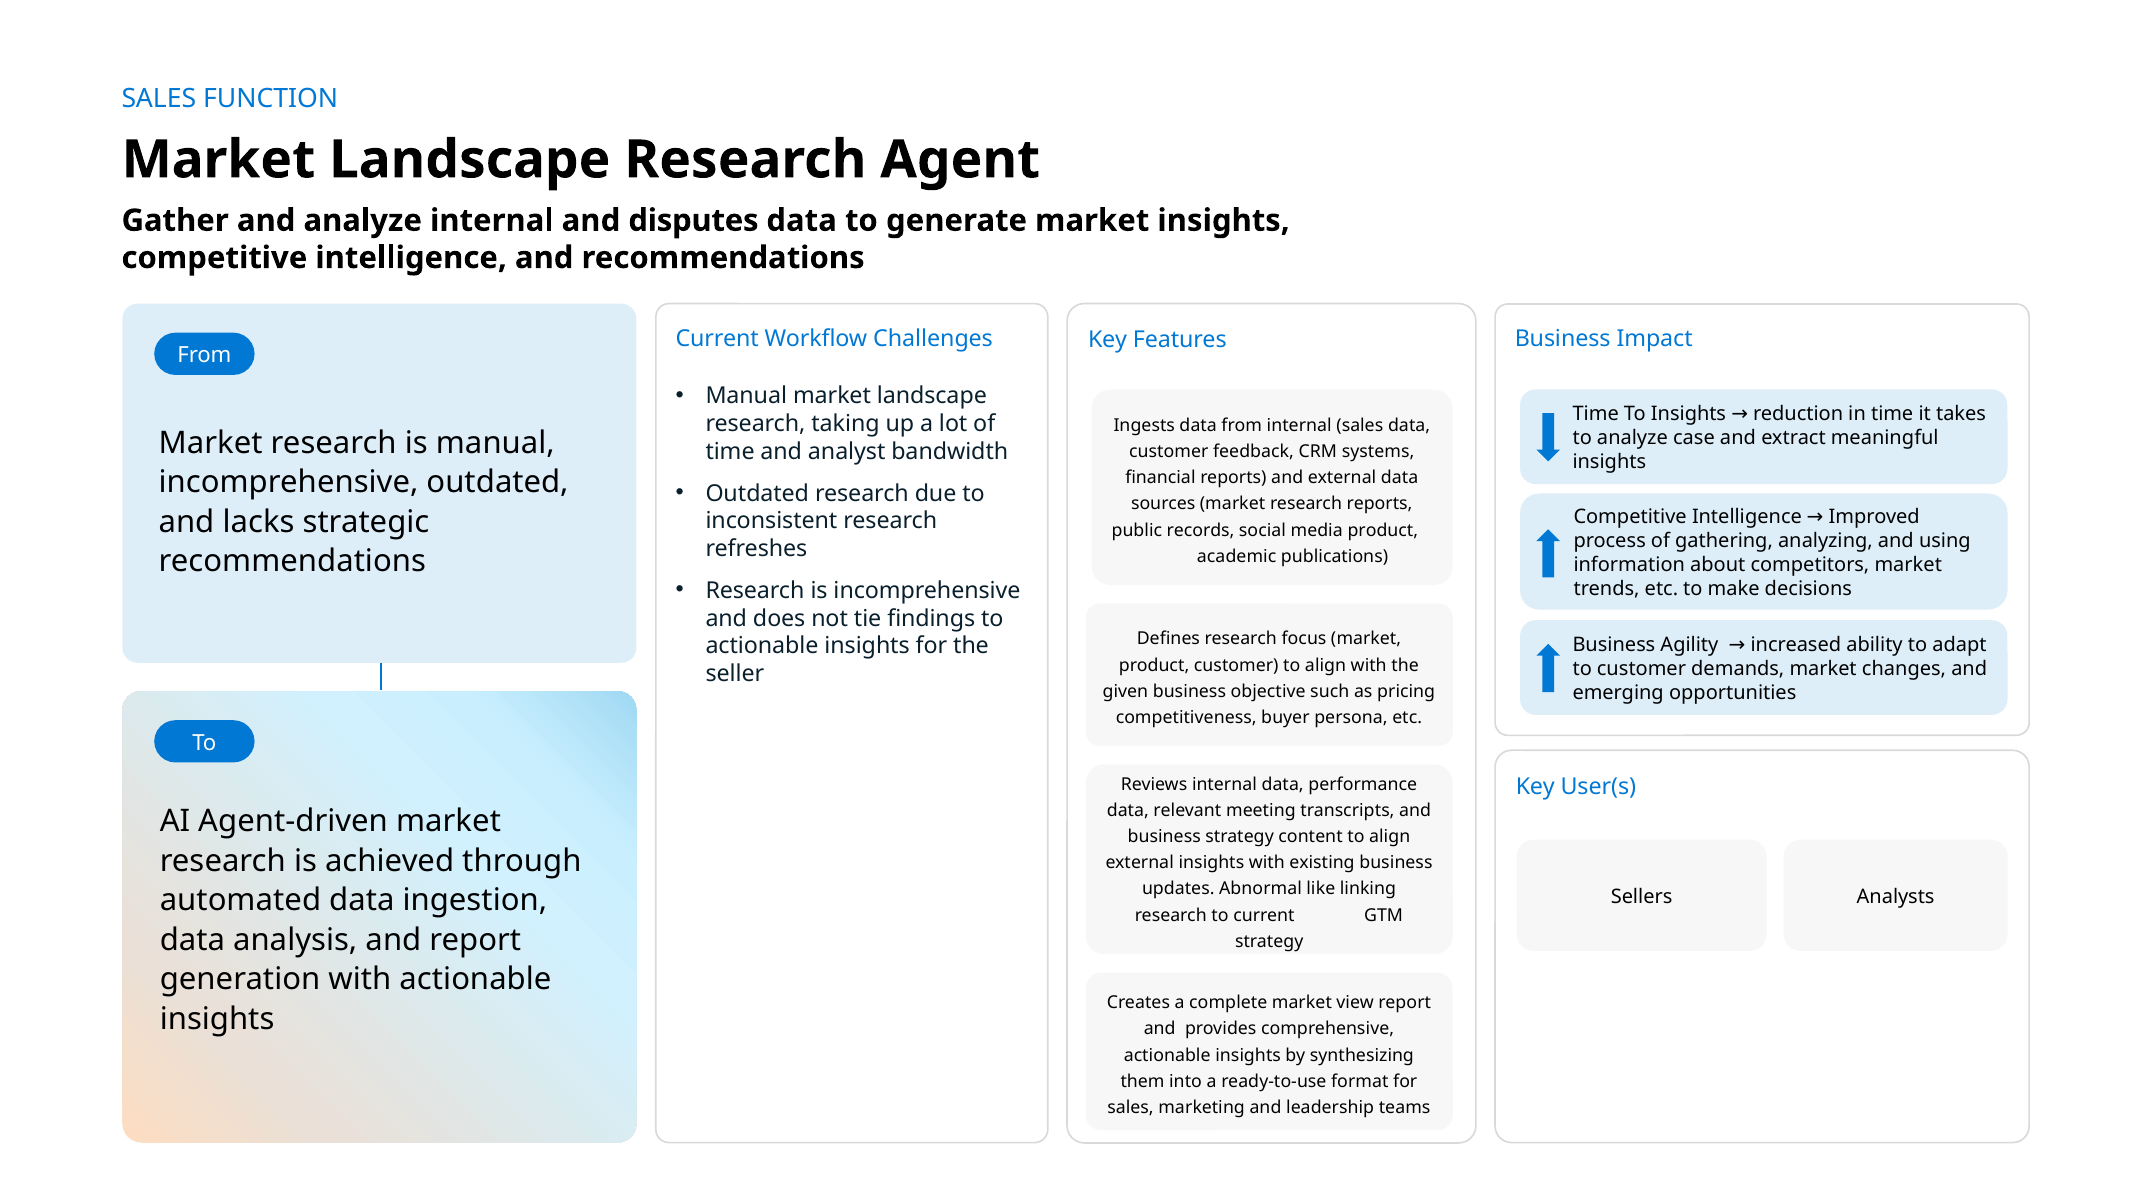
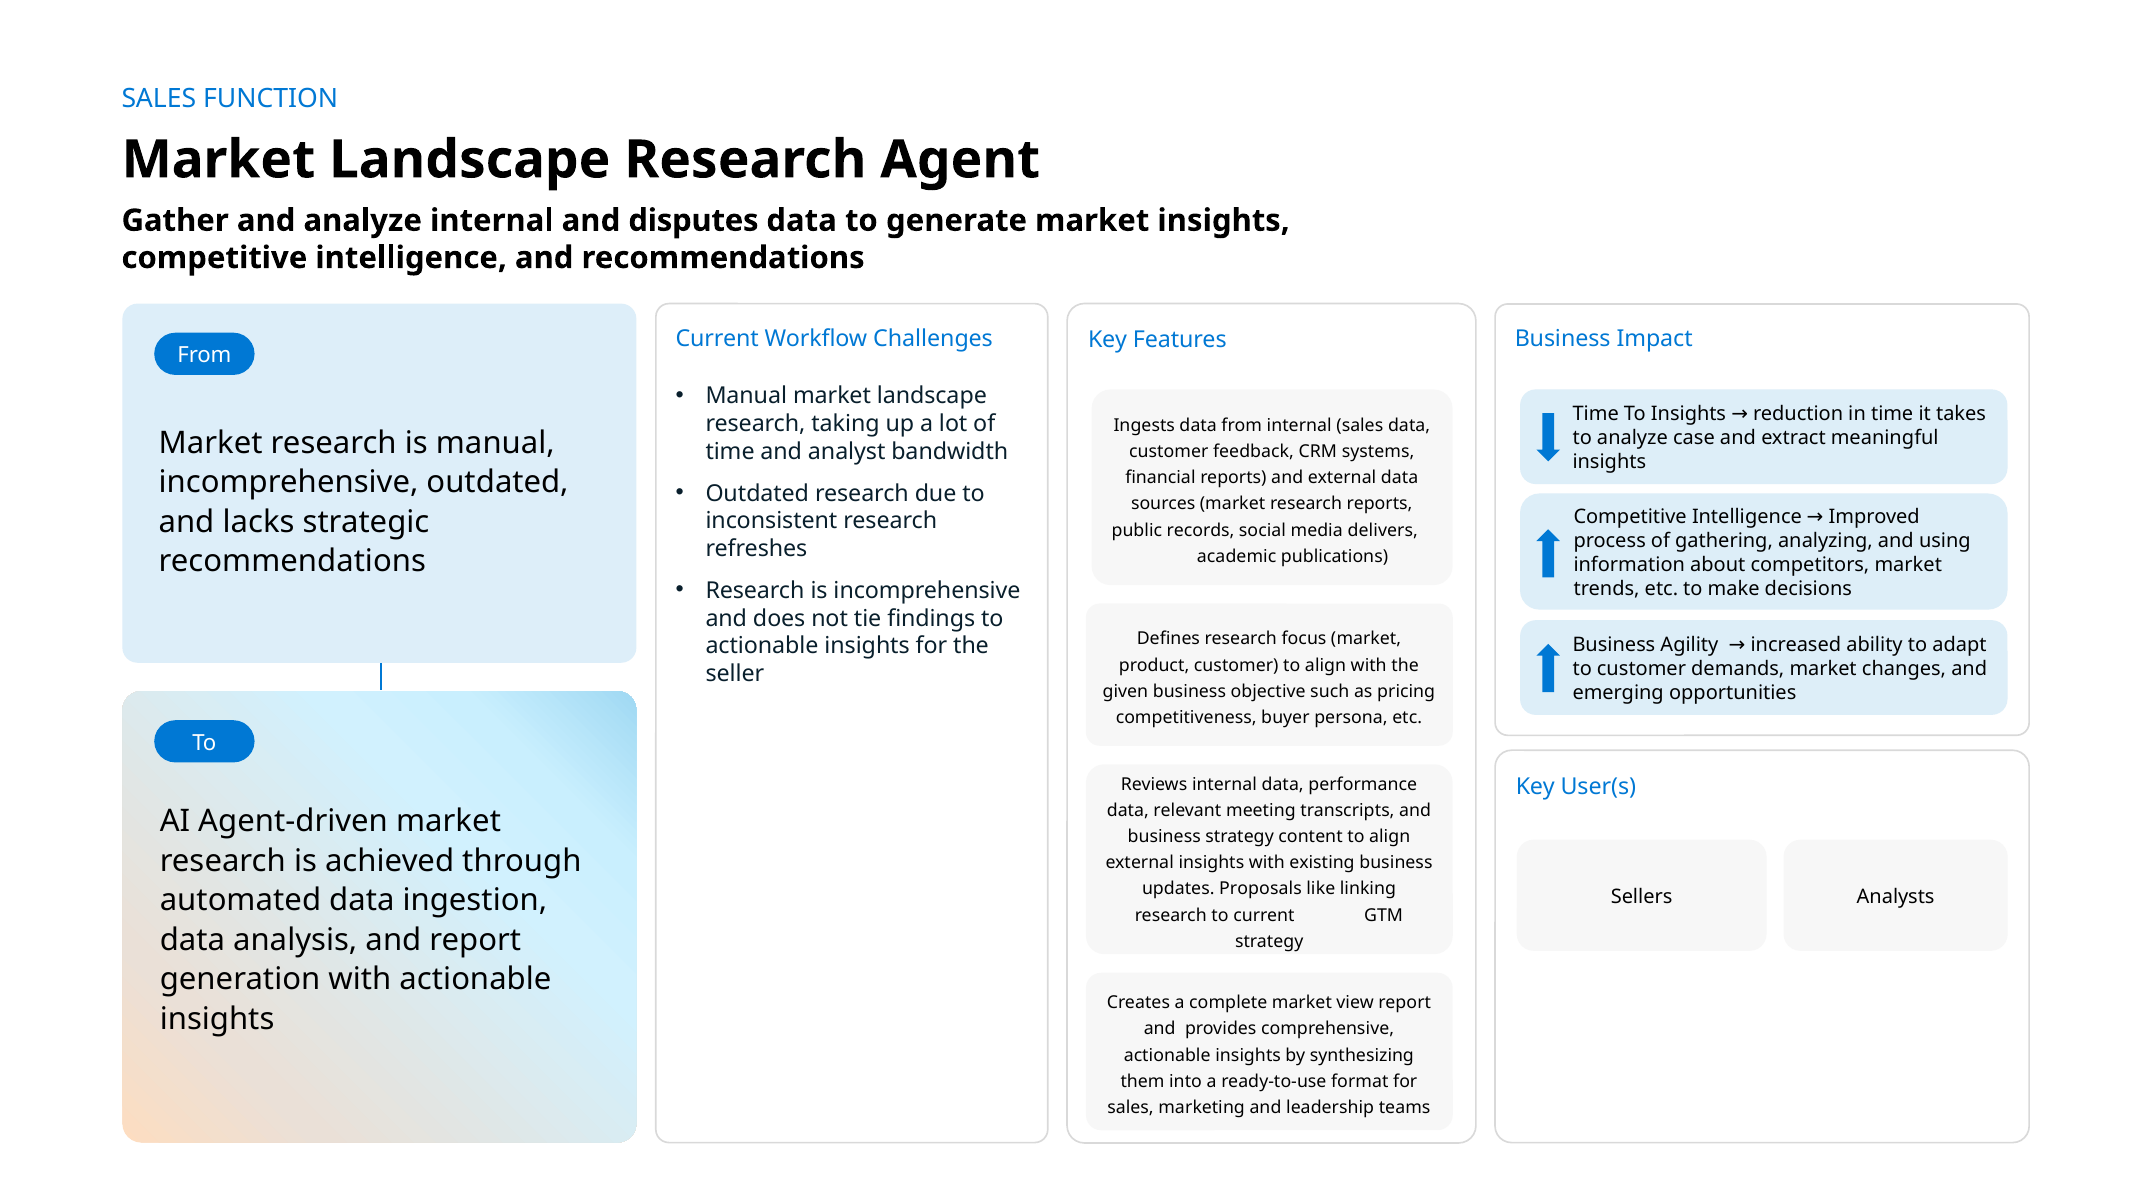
media product: product -> delivers
Abnormal: Abnormal -> Proposals
